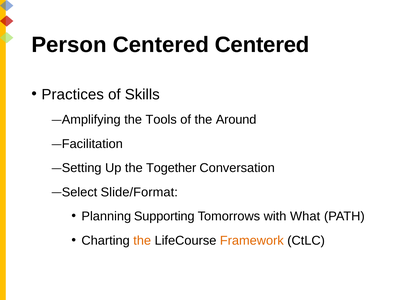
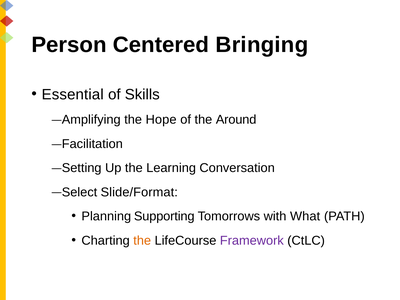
Centered Centered: Centered -> Bringing
Practices: Practices -> Essential
Tools: Tools -> Hope
Together: Together -> Learning
Framework colour: orange -> purple
